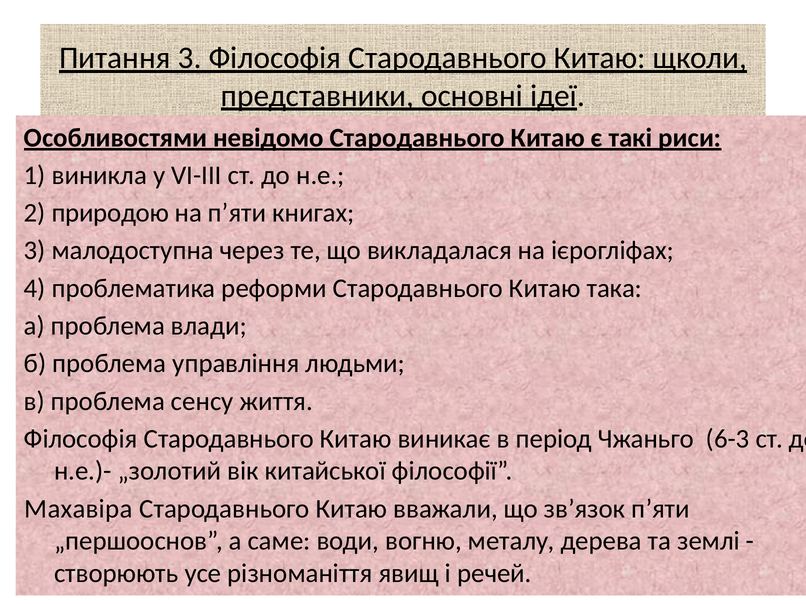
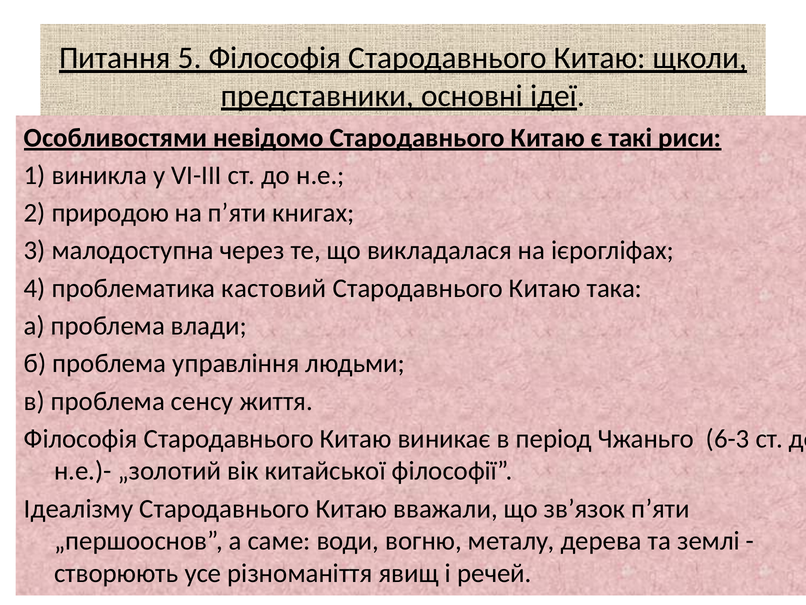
Питання 3: 3 -> 5
реформи: реформи -> кастовий
Махавіра: Махавіра -> Ідеалізму
